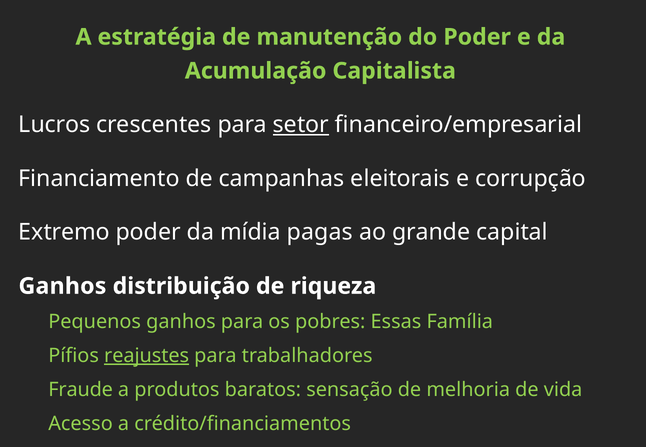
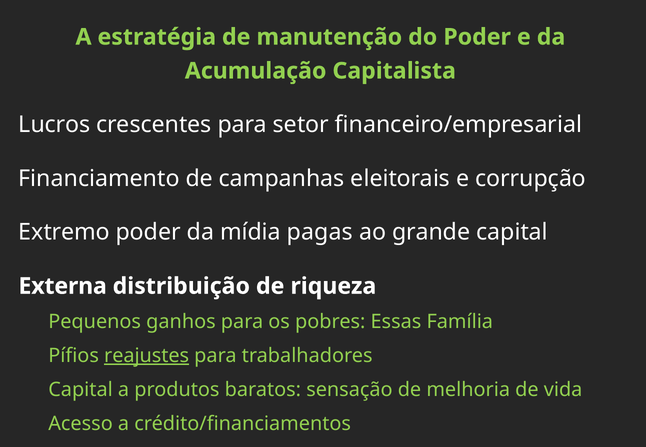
setor underline: present -> none
Ganhos at (62, 286): Ganhos -> Externa
Fraude at (81, 390): Fraude -> Capital
